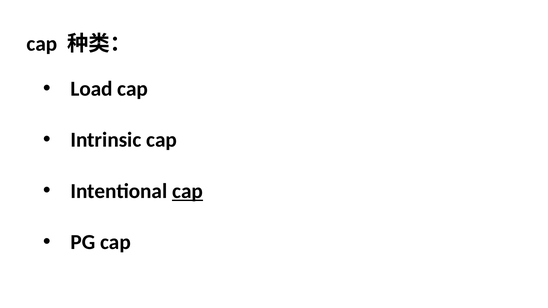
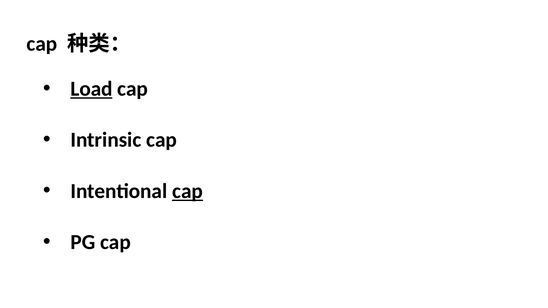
Load underline: none -> present
